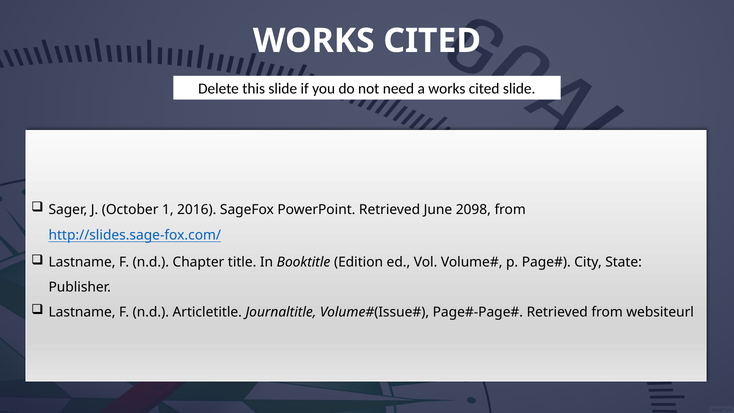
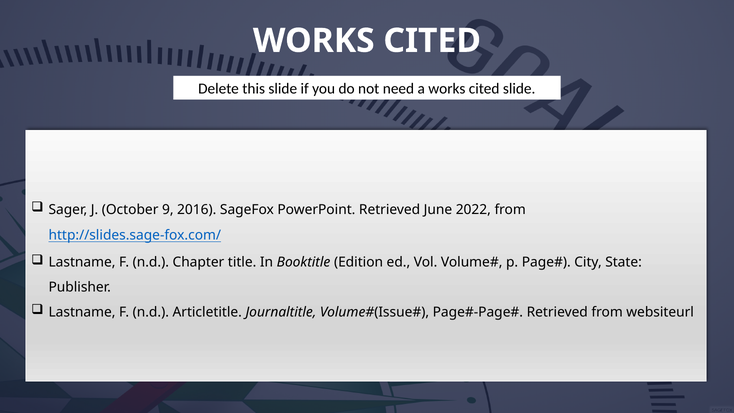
1: 1 -> 9
2098: 2098 -> 2022
